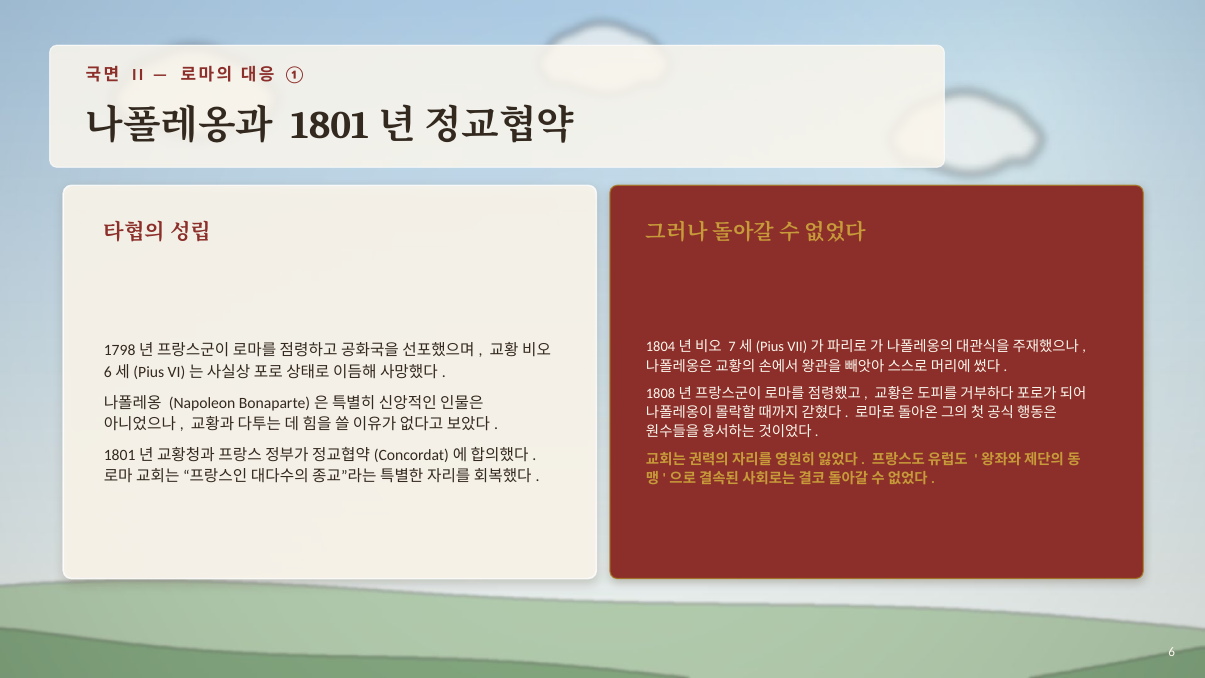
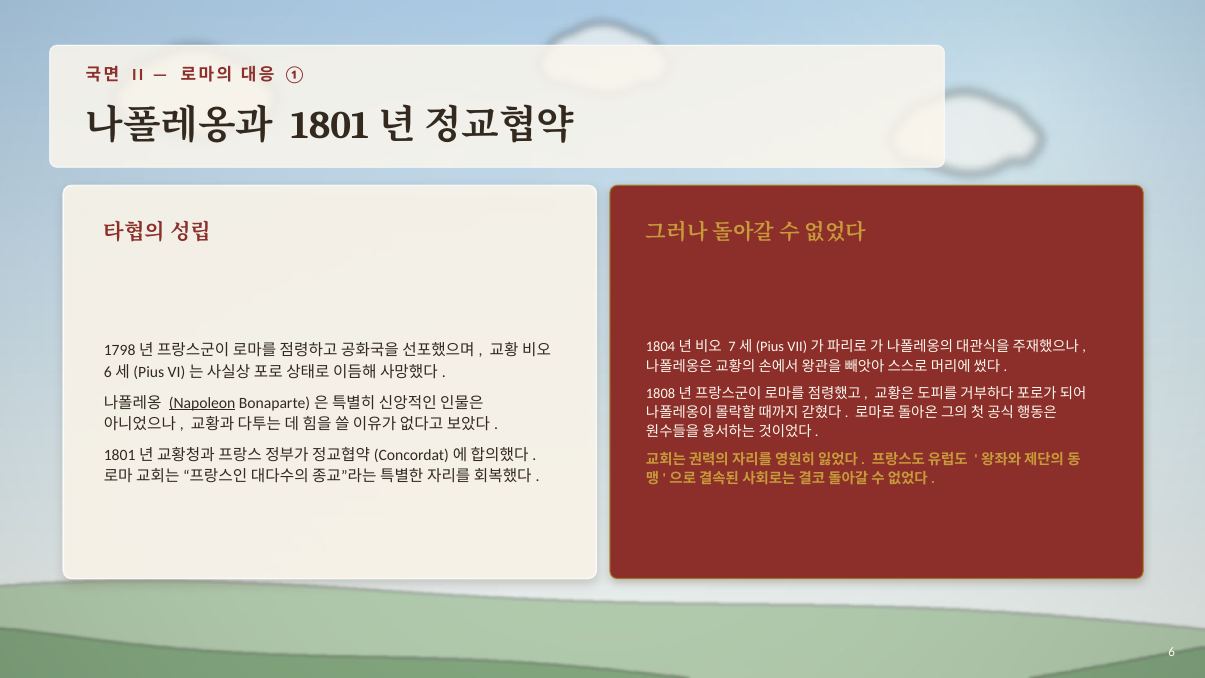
Napoleon underline: none -> present
